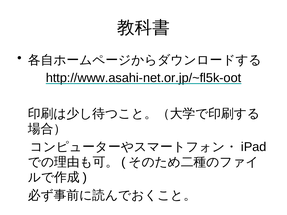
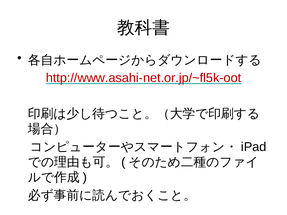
http://www.asahi-net.or.jp/~fl5k-oot colour: black -> red
